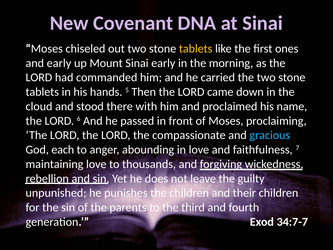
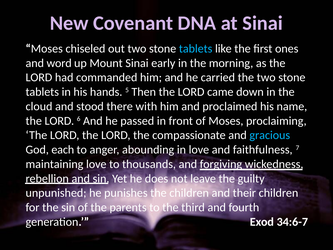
tablets at (196, 49) colour: yellow -> light blue
and early: early -> word
34:7-7: 34:7-7 -> 34:6-7
